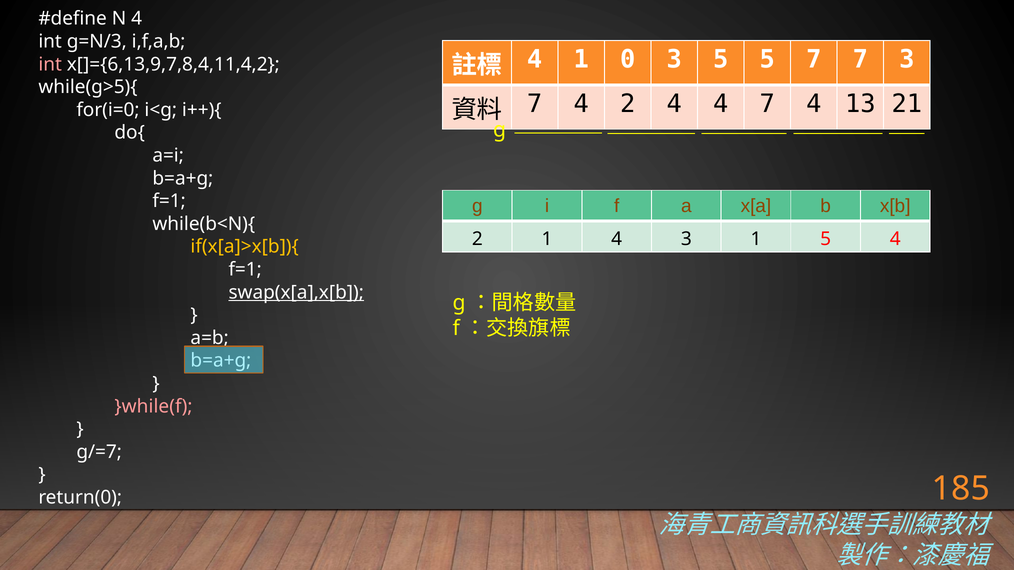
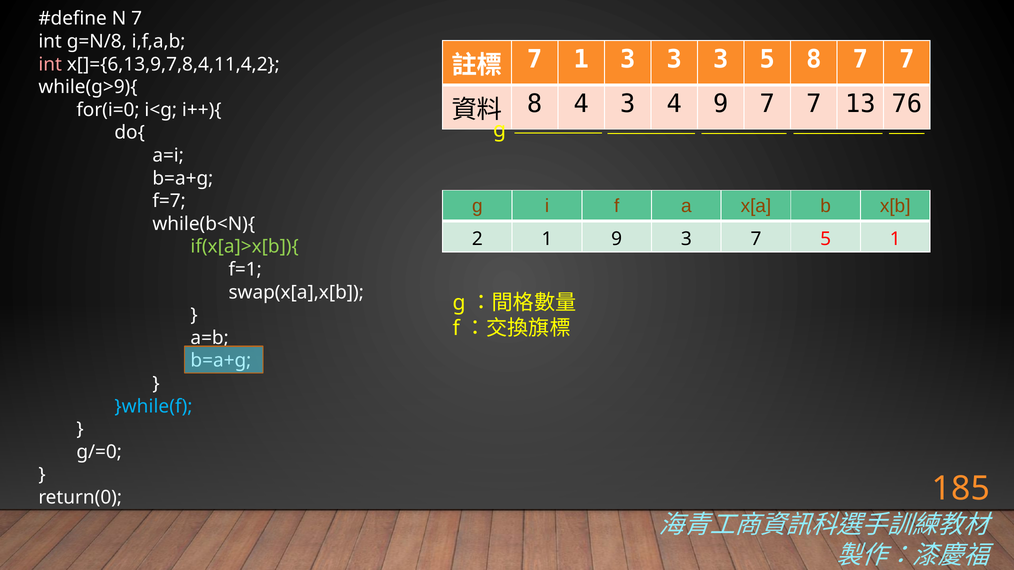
N 4: 4 -> 7
g=N/3: g=N/3 -> g=N/8
4 at (535, 60): 4 -> 7
1 0: 0 -> 3
5 at (721, 60): 5 -> 3
5 7: 7 -> 8
3 at (907, 60): 3 -> 7
while(g>5){: while(g>5){ -> while(g>9){
7 at (535, 104): 7 -> 8
4 2: 2 -> 3
4 4: 4 -> 9
4 at (814, 104): 4 -> 7
21: 21 -> 76
f=1 at (169, 201): f=1 -> f=7
1 4: 4 -> 9
3 1: 1 -> 7
5 4: 4 -> 1
if(x[a]>x[b]){ colour: yellow -> light green
swap(x[a],x[b underline: present -> none
}while(f colour: pink -> light blue
g/=7: g/=7 -> g/=0
